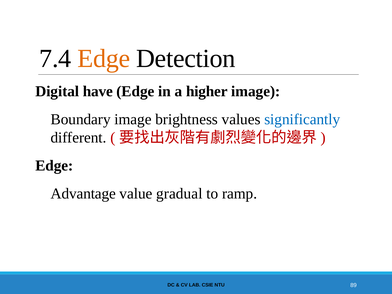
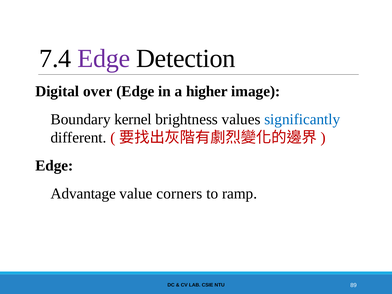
Edge at (104, 59) colour: orange -> purple
have: have -> over
Boundary image: image -> kernel
gradual: gradual -> corners
